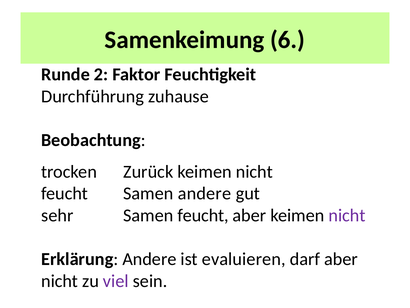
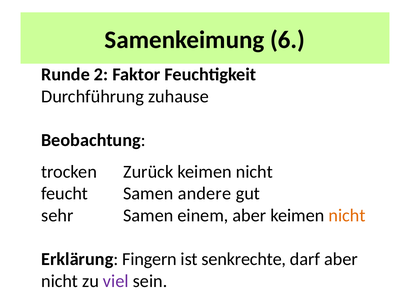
Samen feucht: feucht -> einem
nicht at (347, 215) colour: purple -> orange
Erklärung Andere: Andere -> Fingern
evaluieren: evaluieren -> senkrechte
